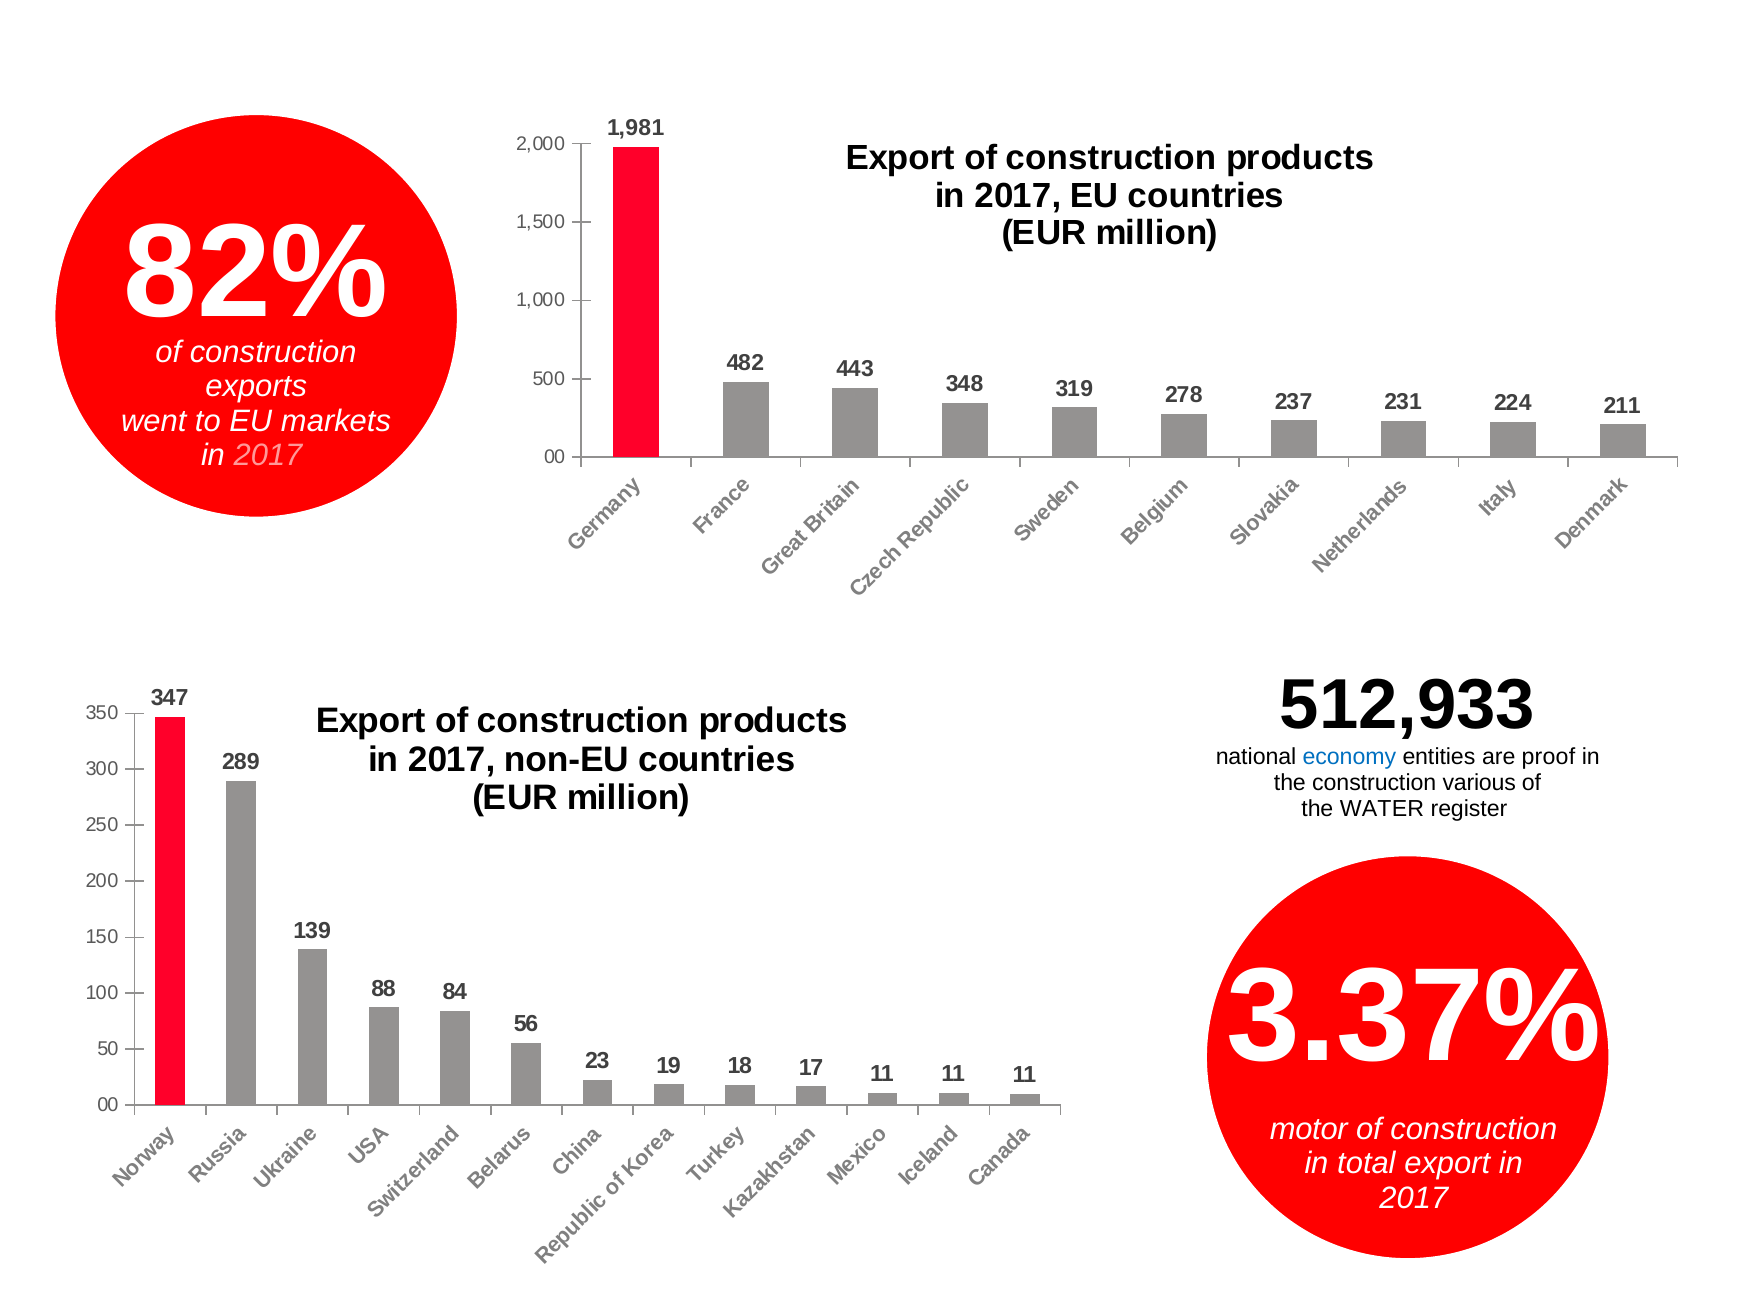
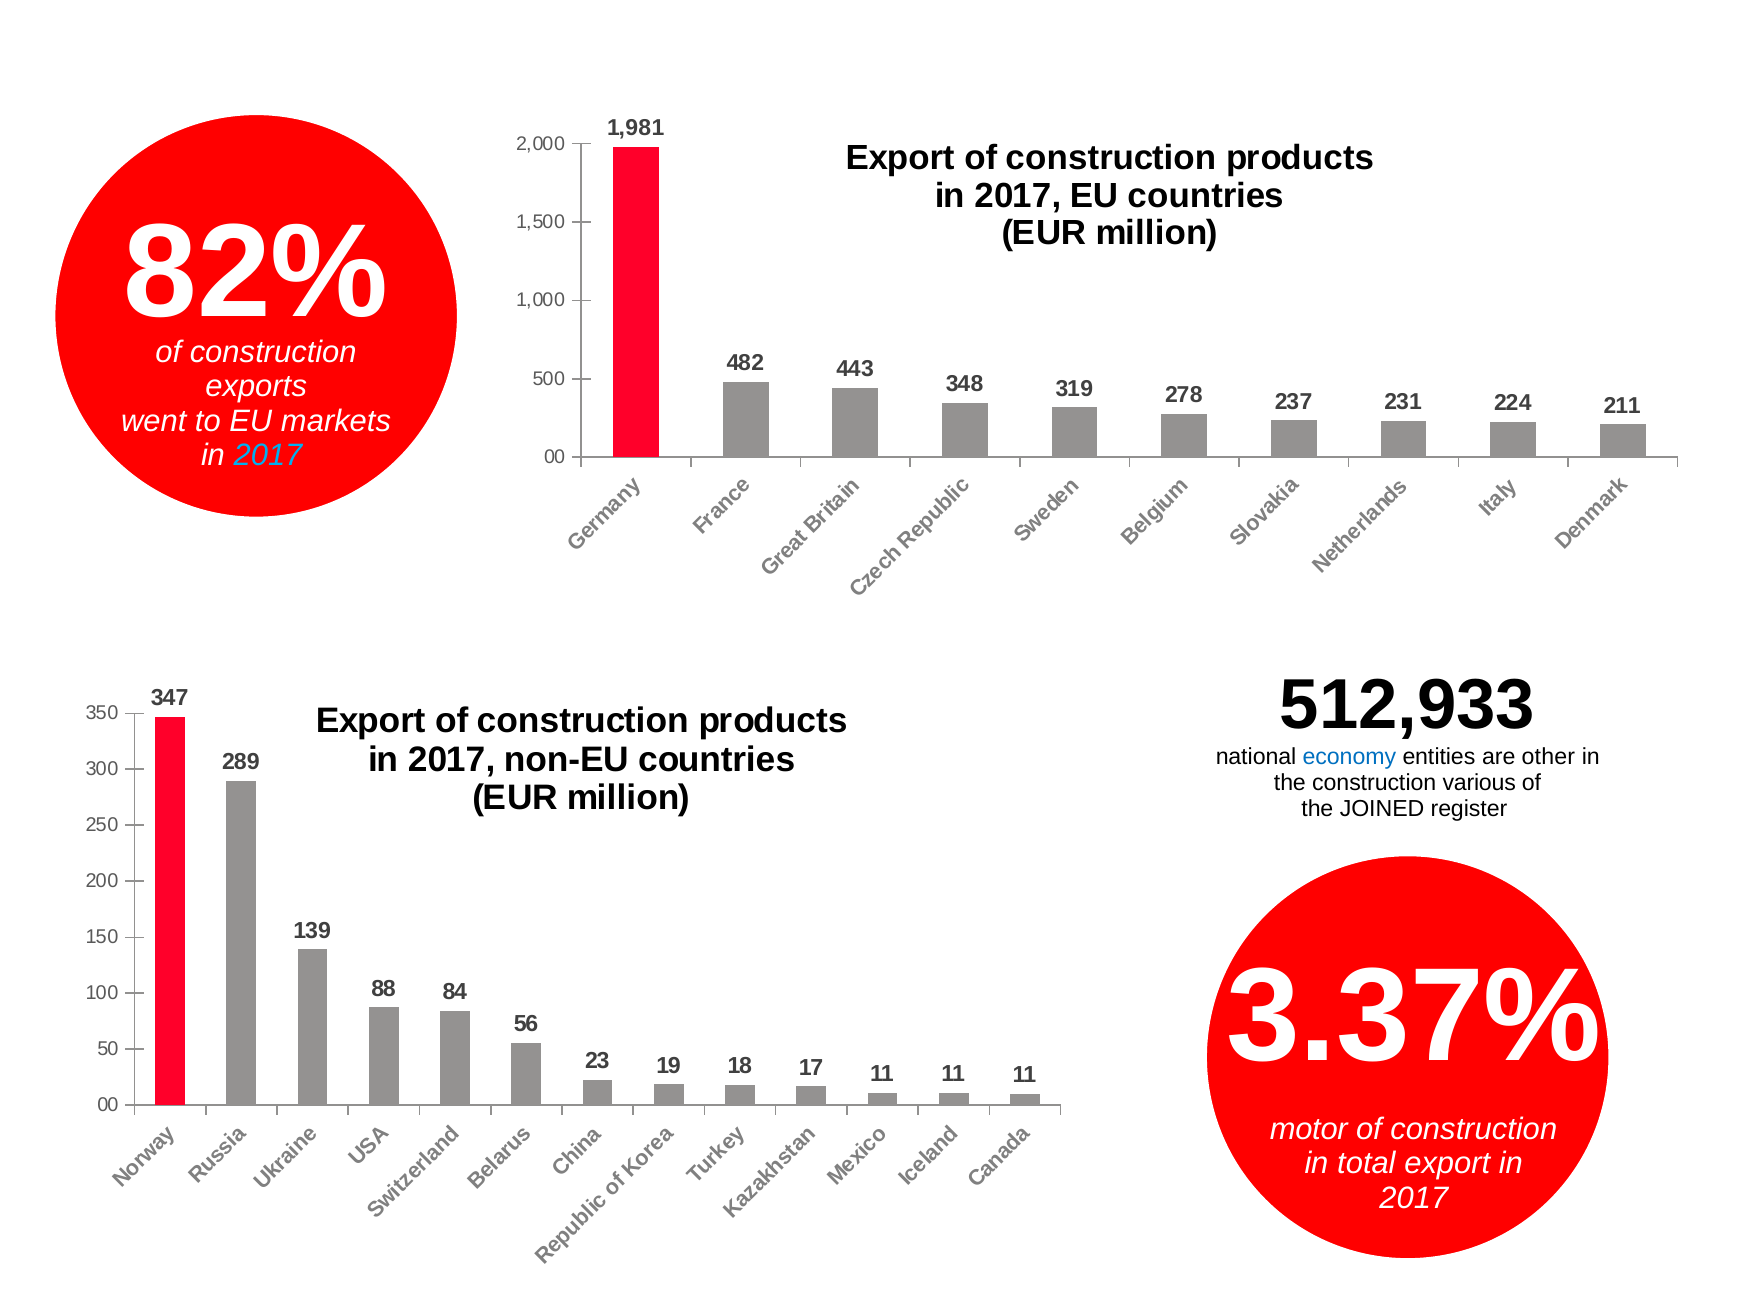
2017 at (268, 455) colour: pink -> light blue
proof: proof -> other
WATER: WATER -> JOINED
